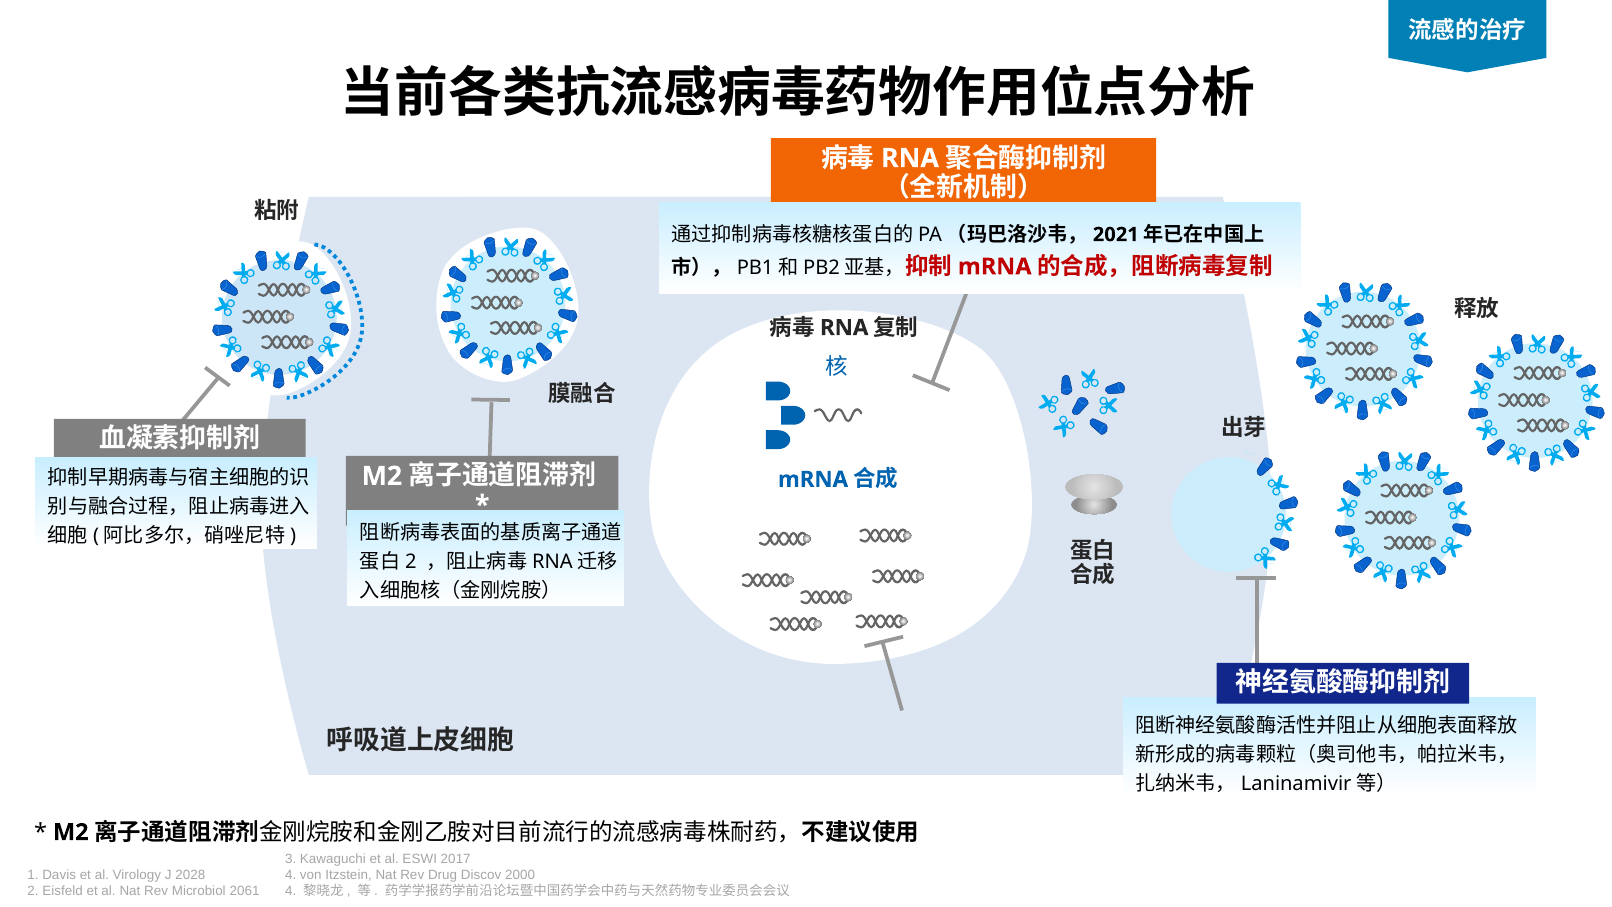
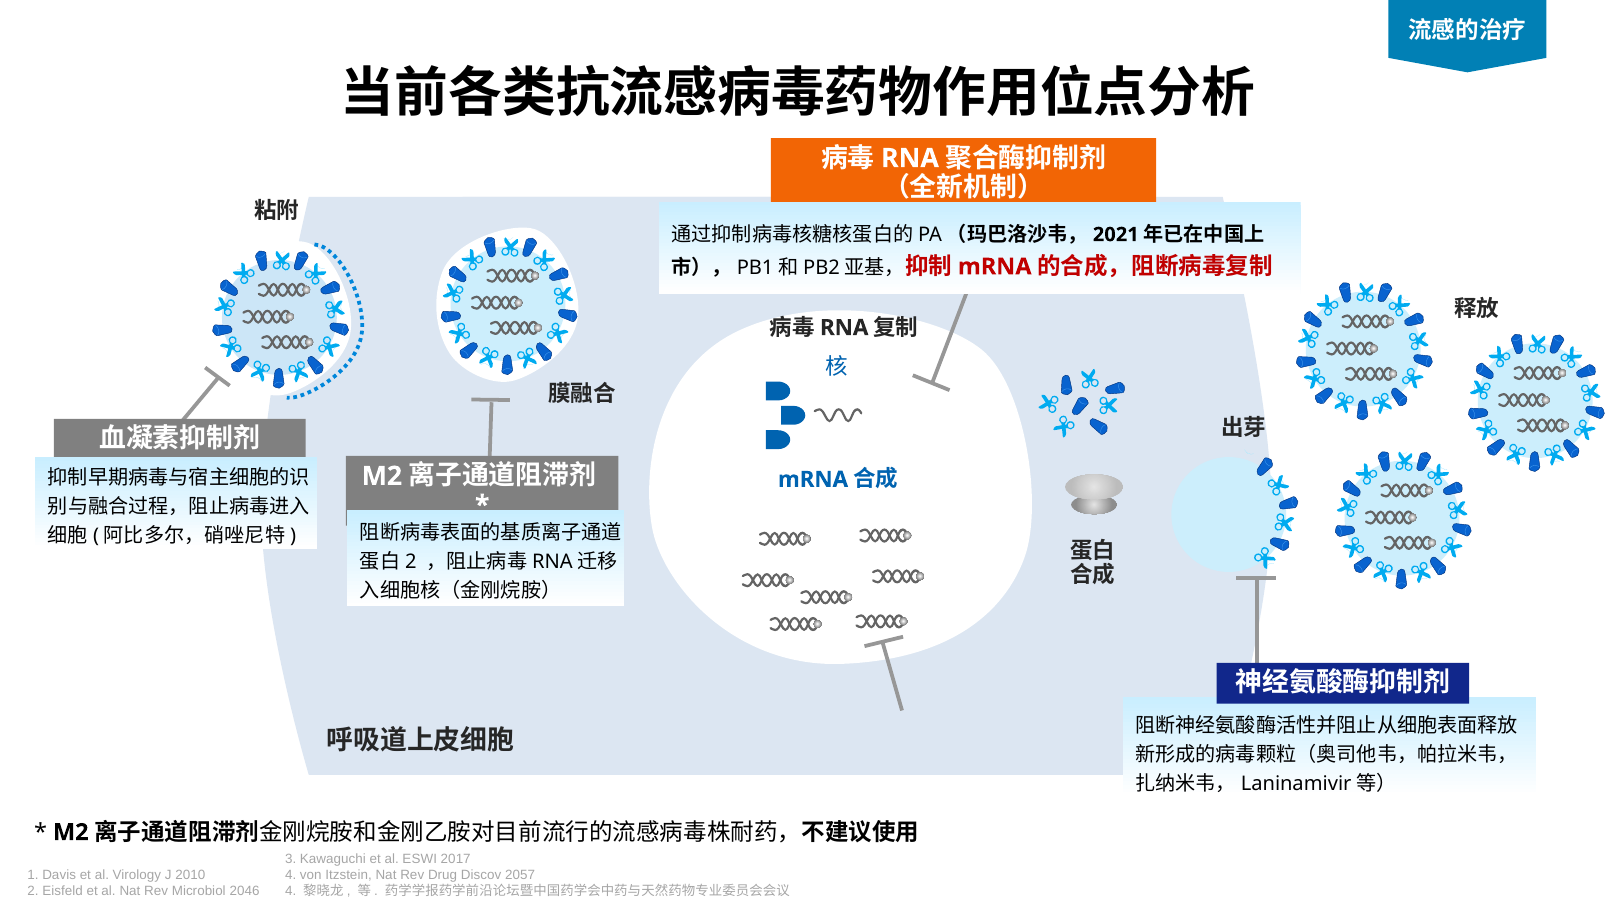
2028: 2028 -> 2010
2000: 2000 -> 2057
2061: 2061 -> 2046
